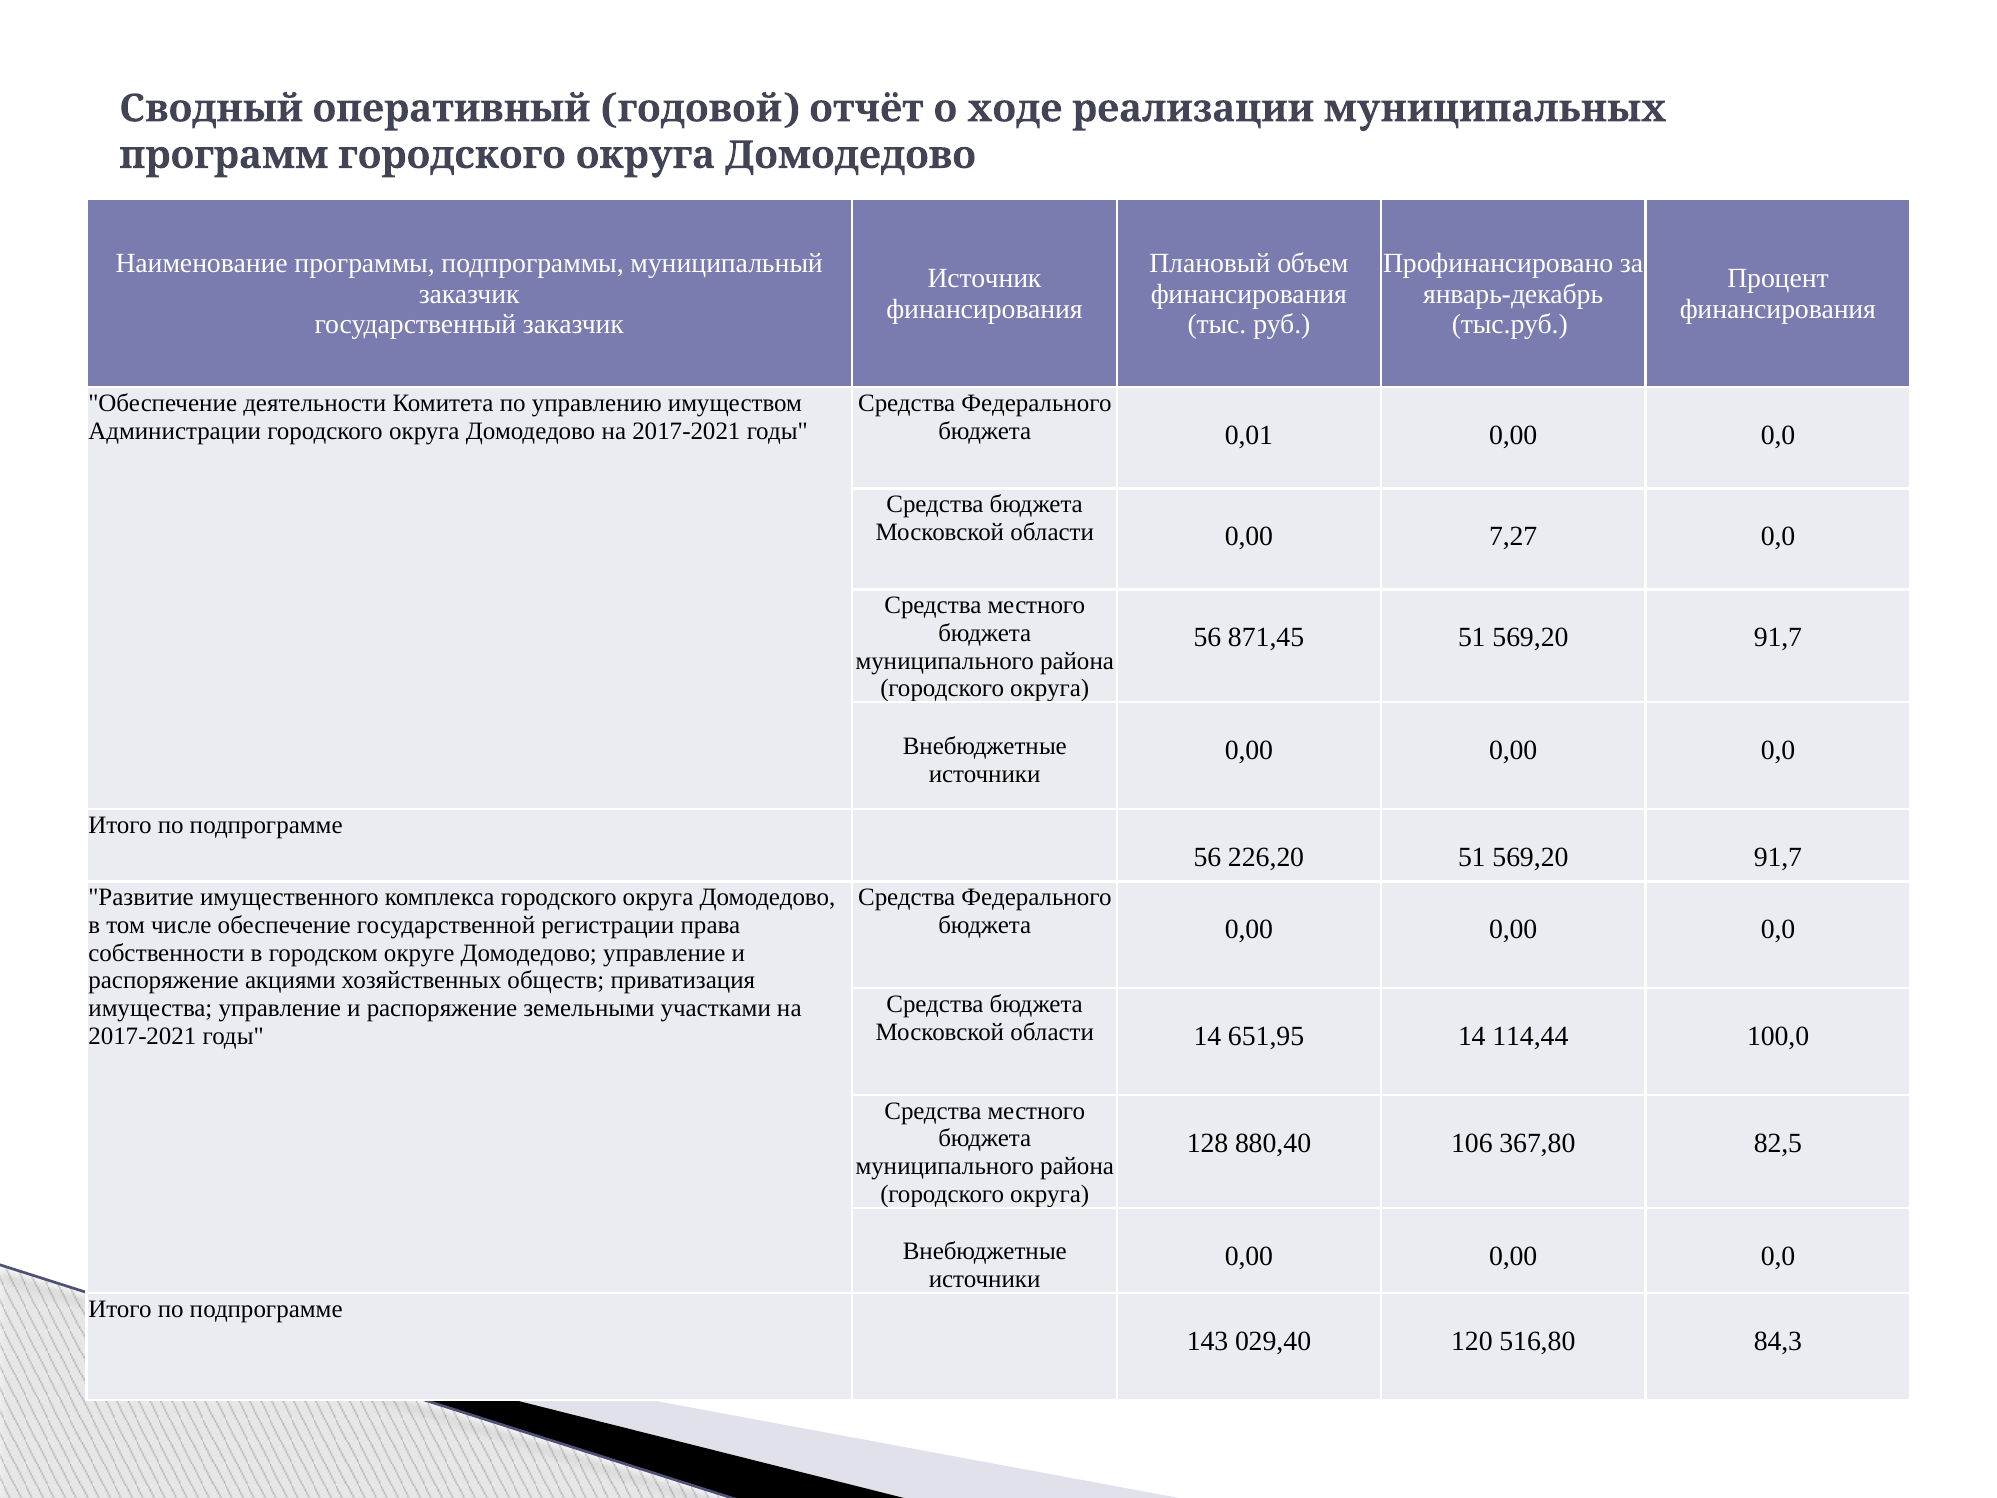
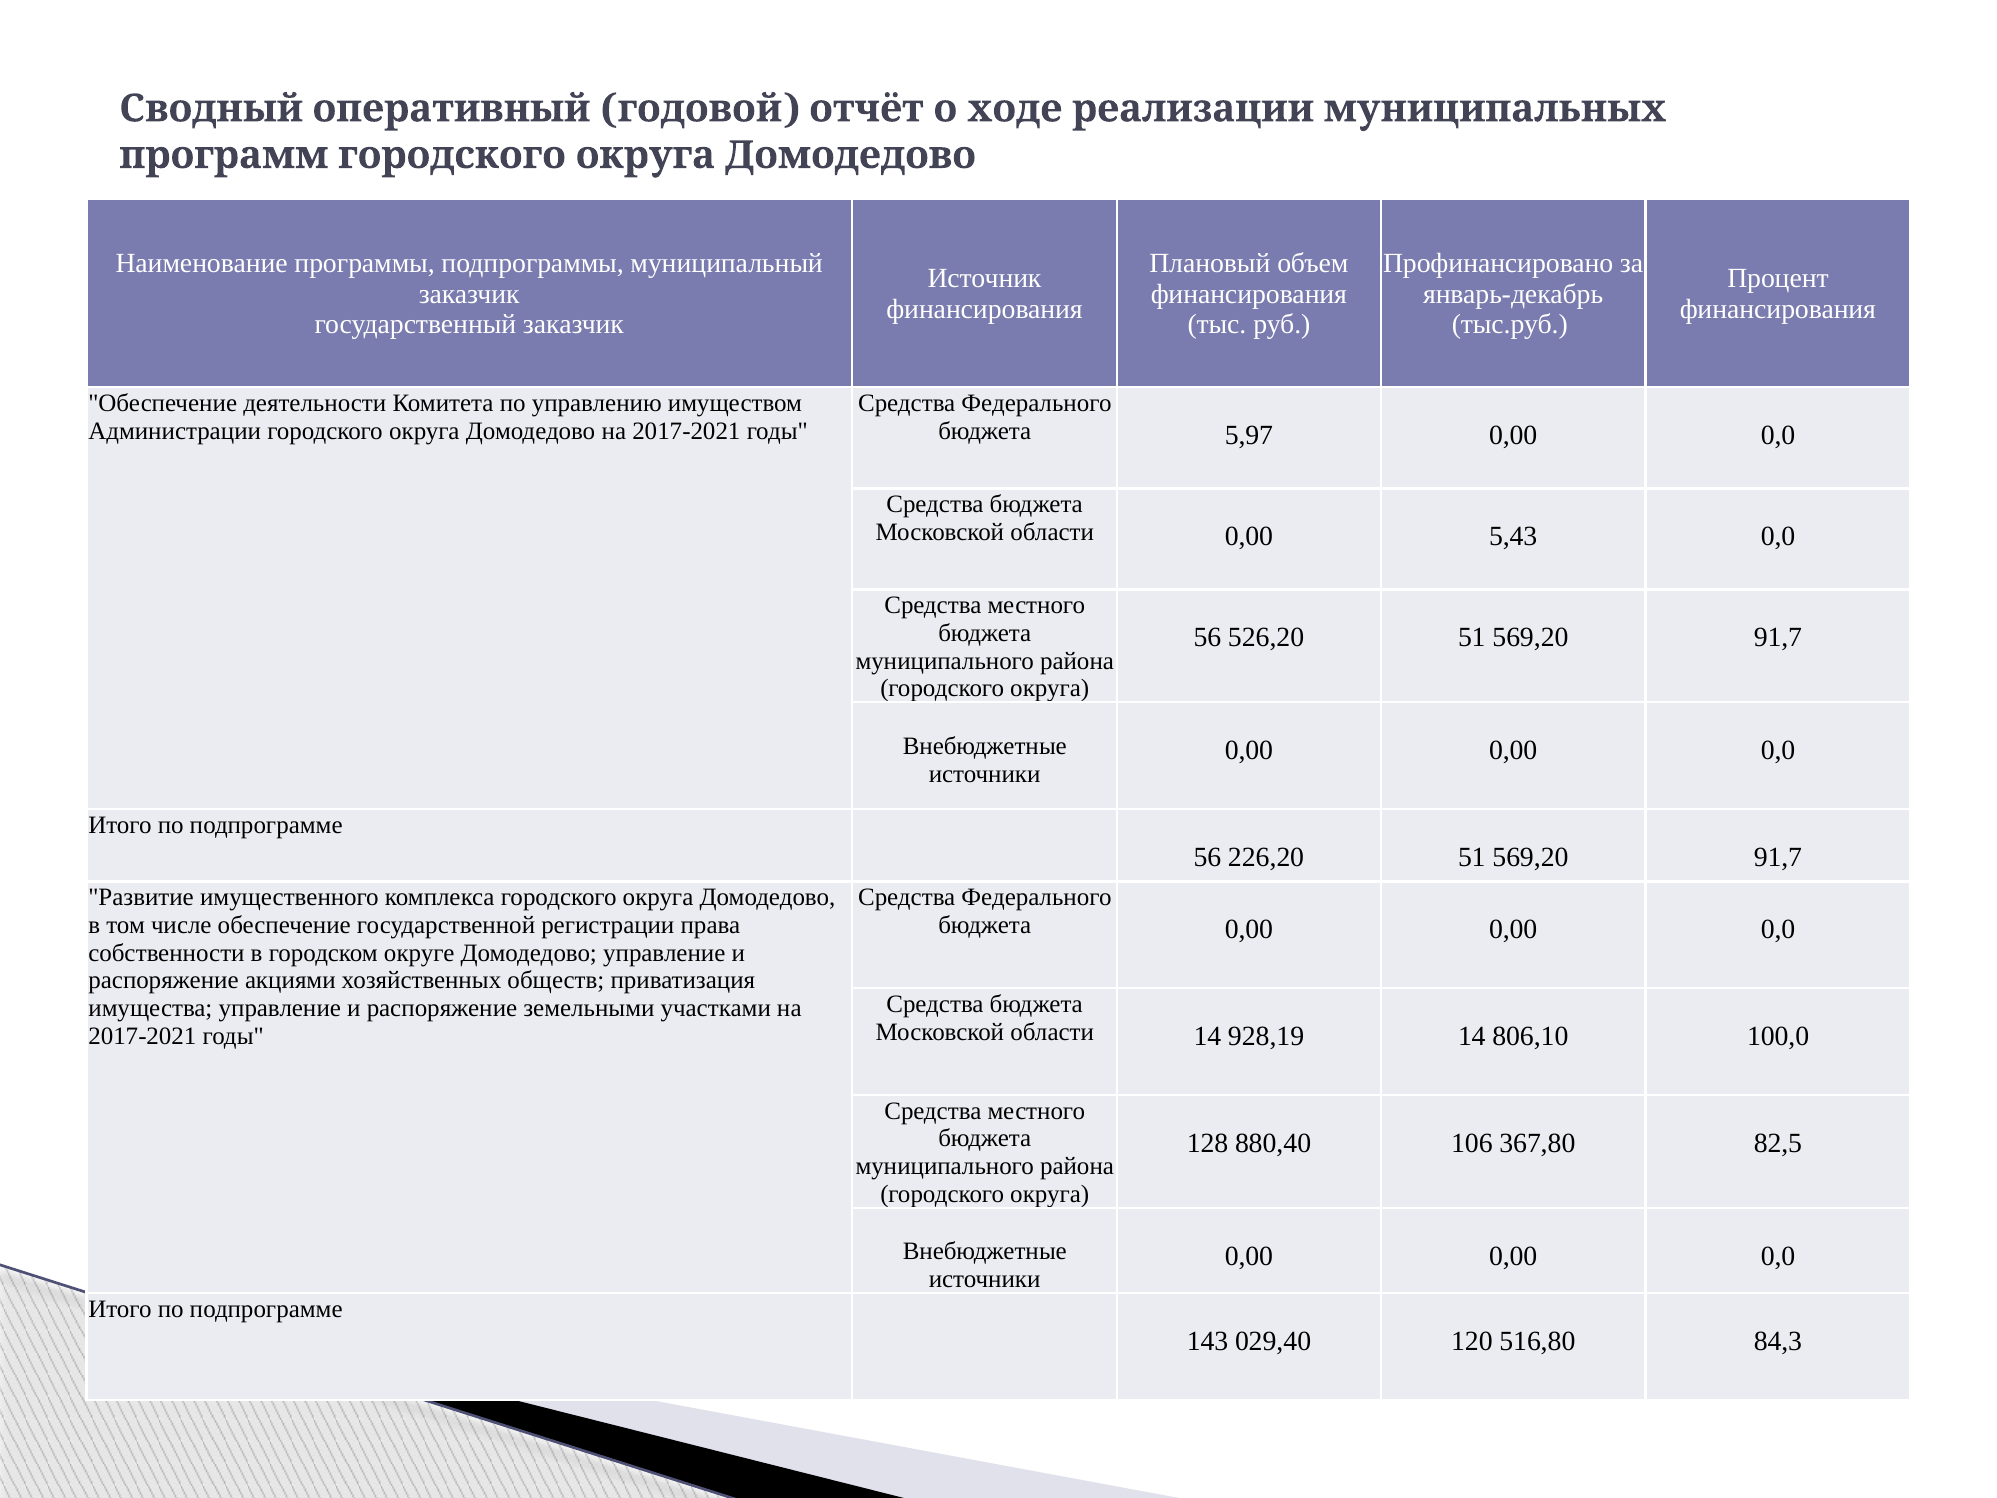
0,01: 0,01 -> 5,97
7,27: 7,27 -> 5,43
871,45: 871,45 -> 526,20
651,95: 651,95 -> 928,19
114,44: 114,44 -> 806,10
